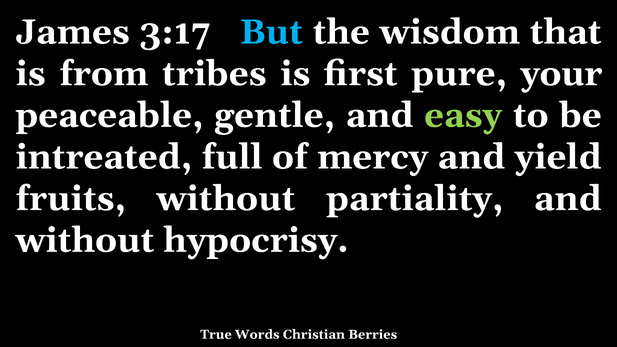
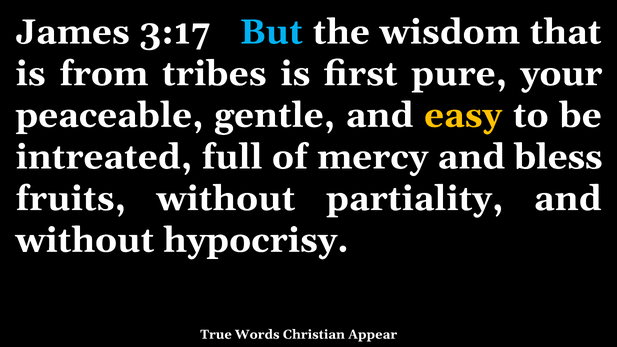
easy colour: light green -> yellow
yield: yield -> bless
Berries: Berries -> Appear
